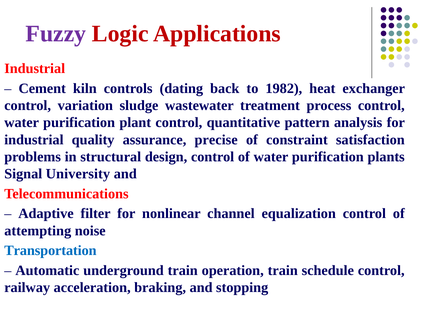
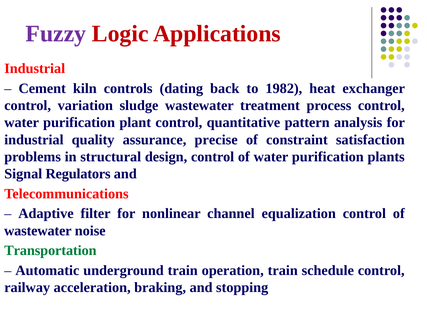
University: University -> Regulators
attempting at (38, 231): attempting -> wastewater
Transportation colour: blue -> green
